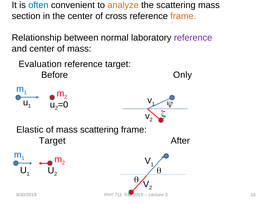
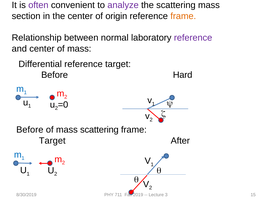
often colour: blue -> purple
analyze colour: orange -> purple
cross: cross -> origin
Evaluation: Evaluation -> Differential
Only: Only -> Hard
Elastic at (30, 130): Elastic -> Before
